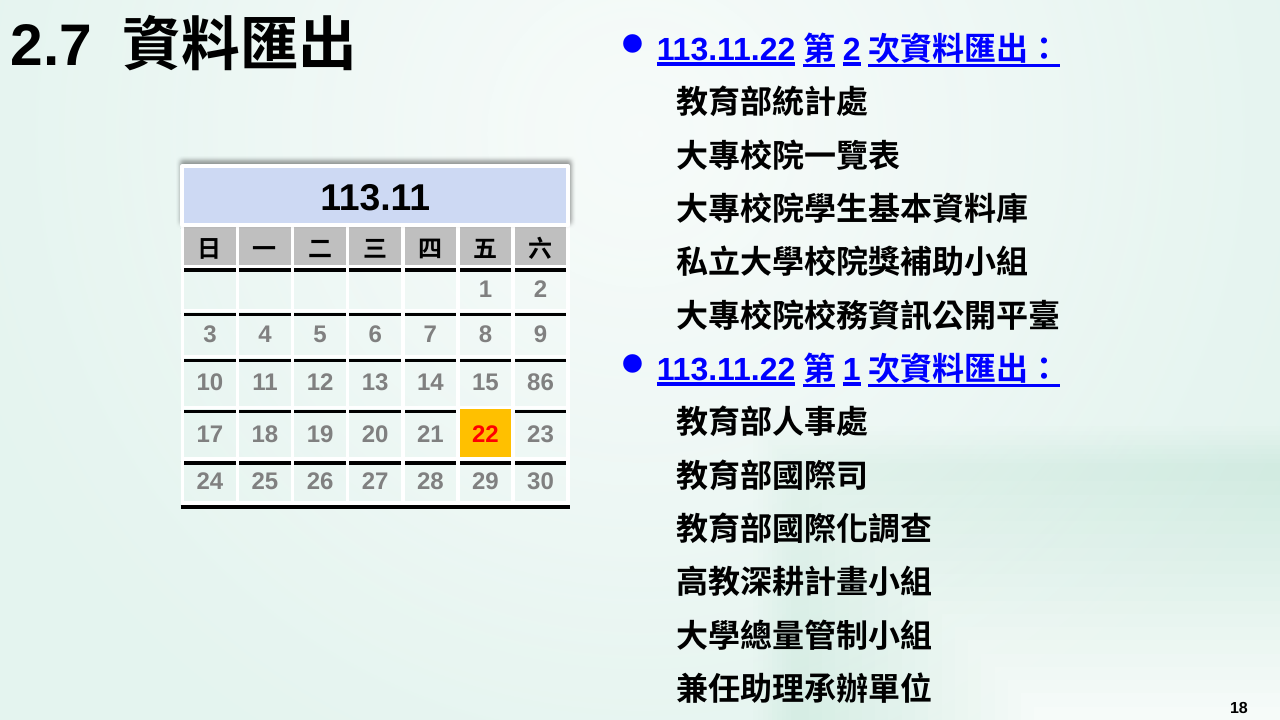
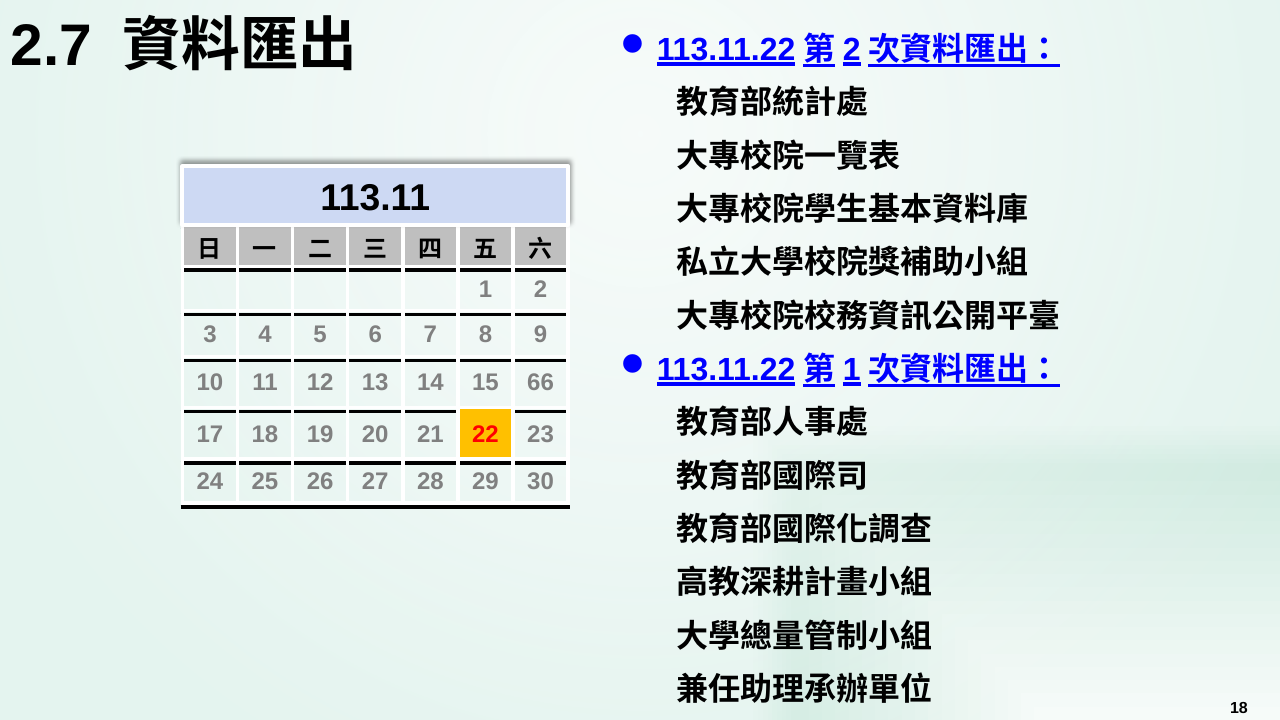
86: 86 -> 66
